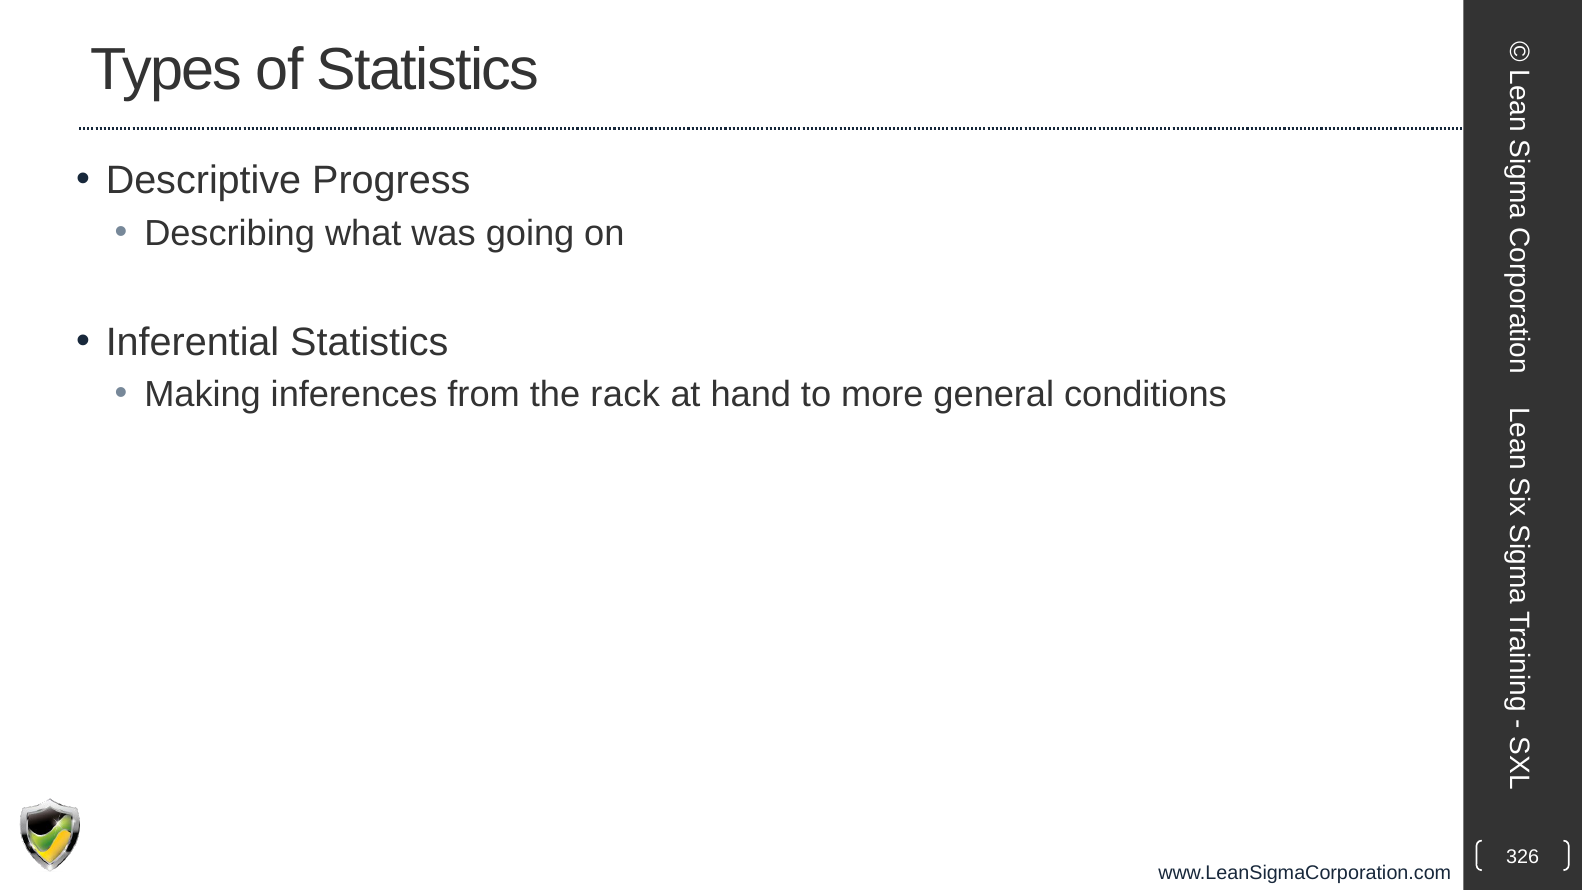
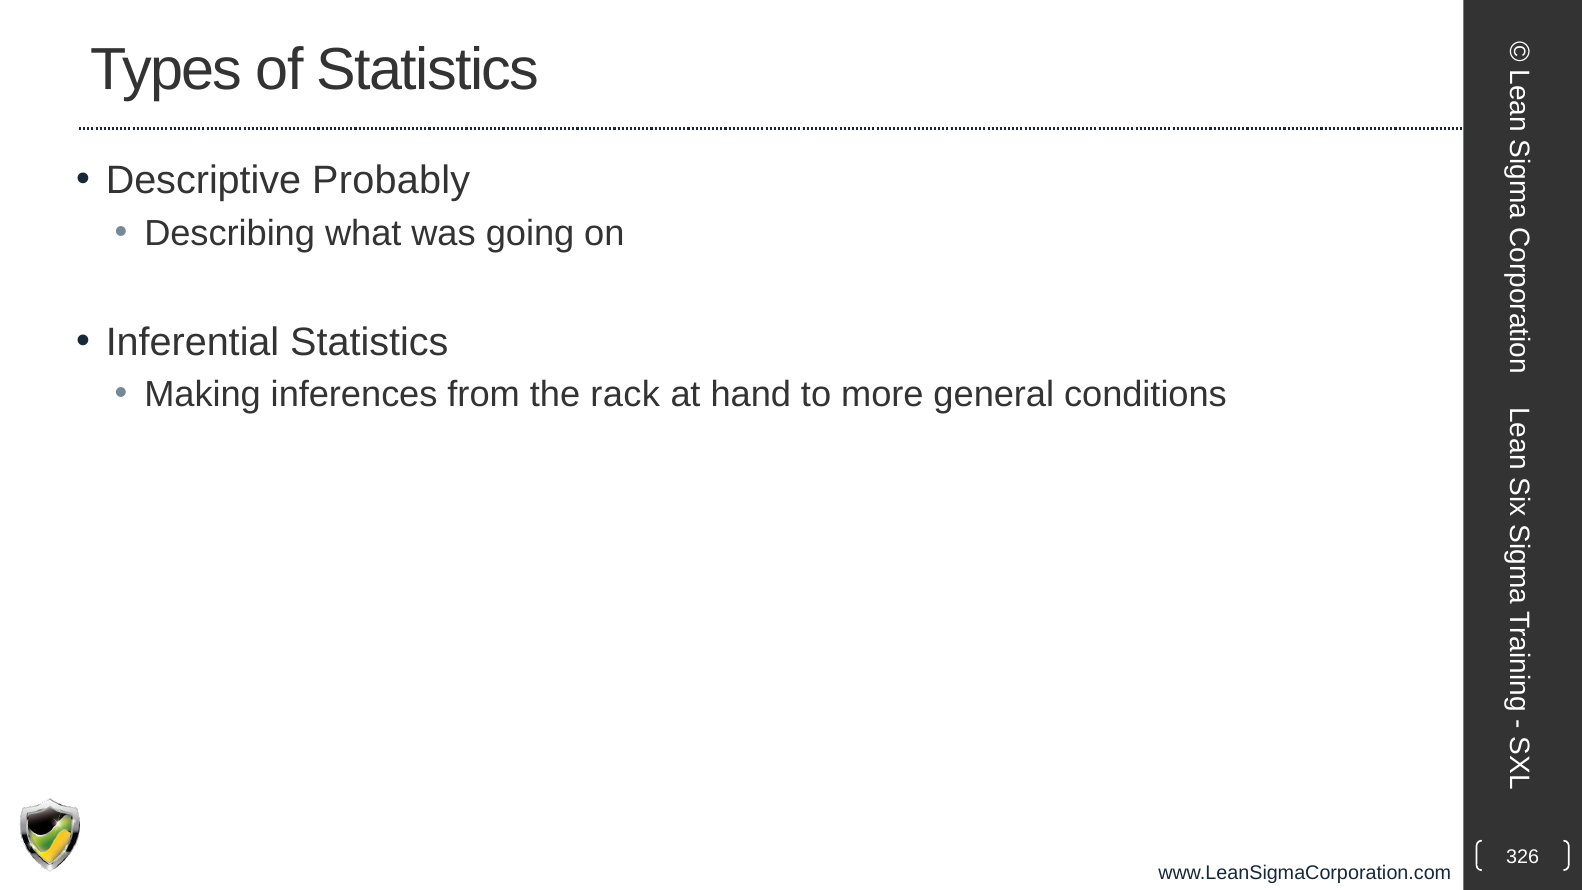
Progress: Progress -> Probably
